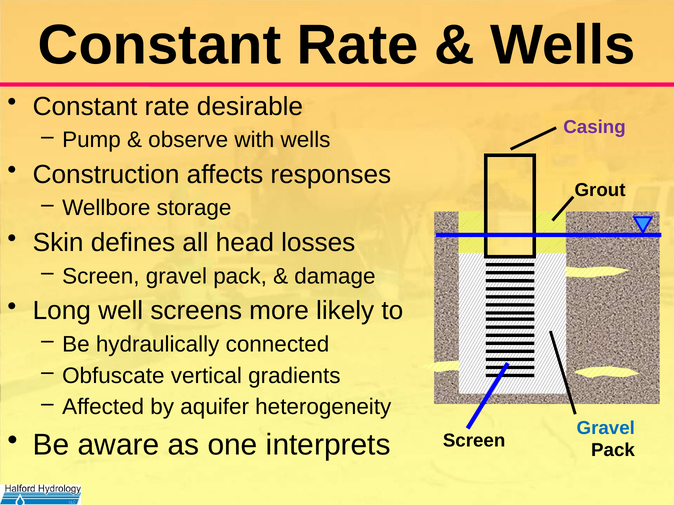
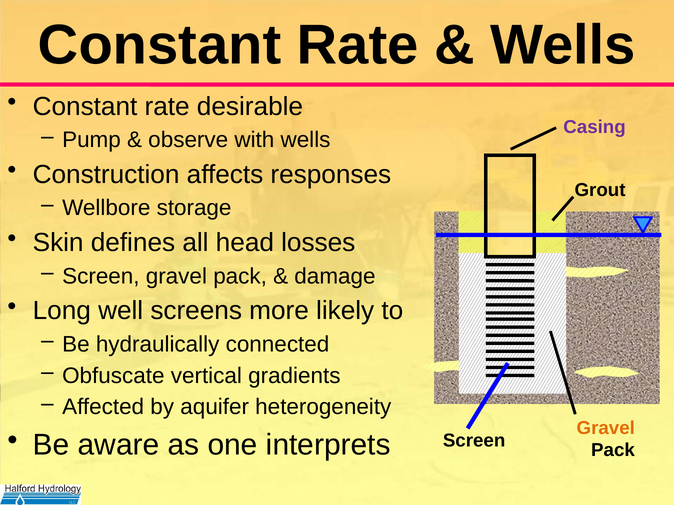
Gravel at (606, 428) colour: blue -> orange
